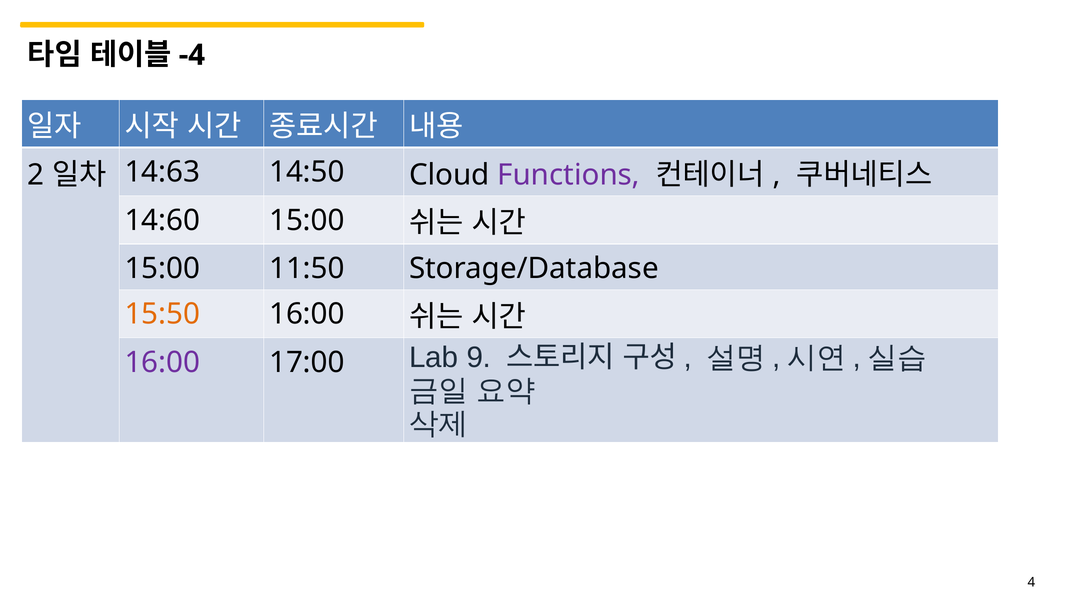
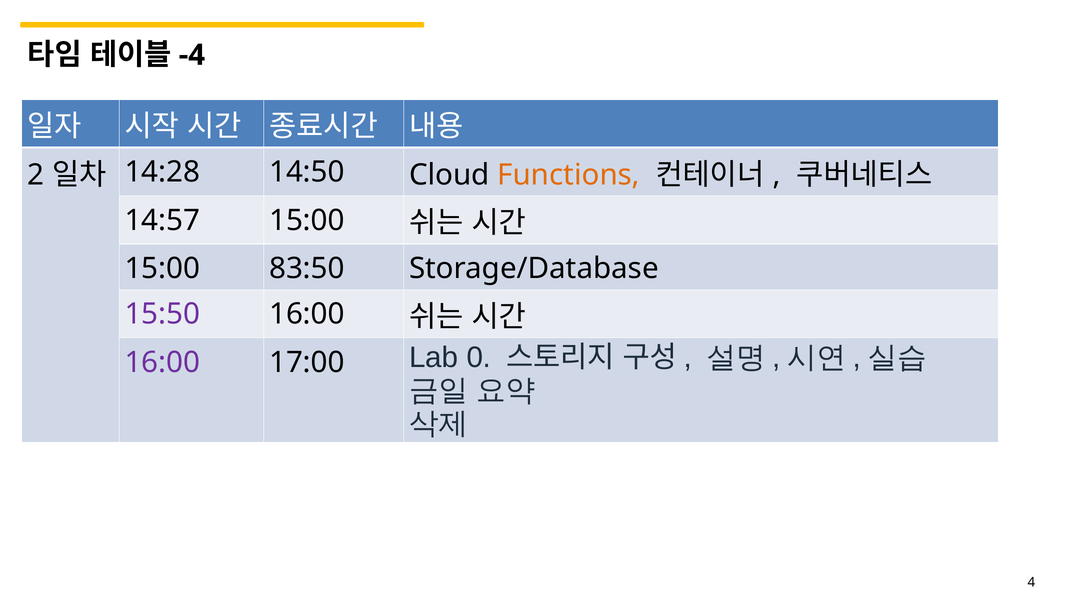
14:63: 14:63 -> 14:28
Functions colour: purple -> orange
14:60: 14:60 -> 14:57
11:50: 11:50 -> 83:50
15:50 colour: orange -> purple
9: 9 -> 0
